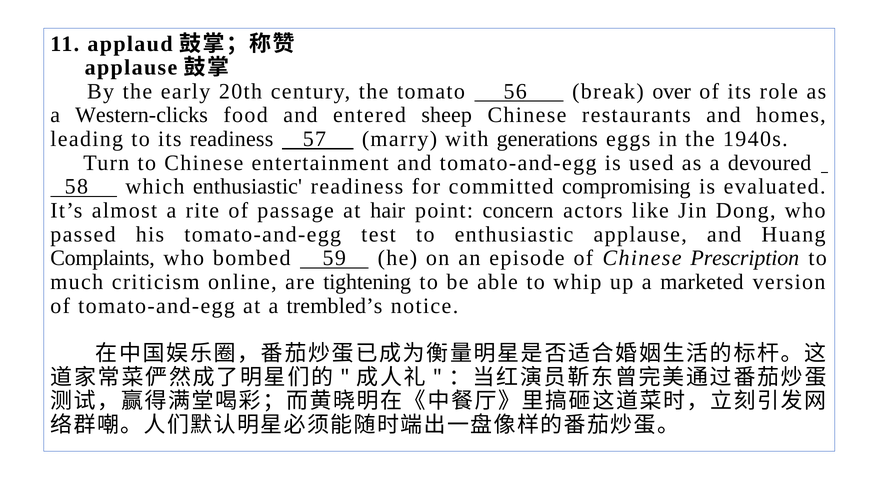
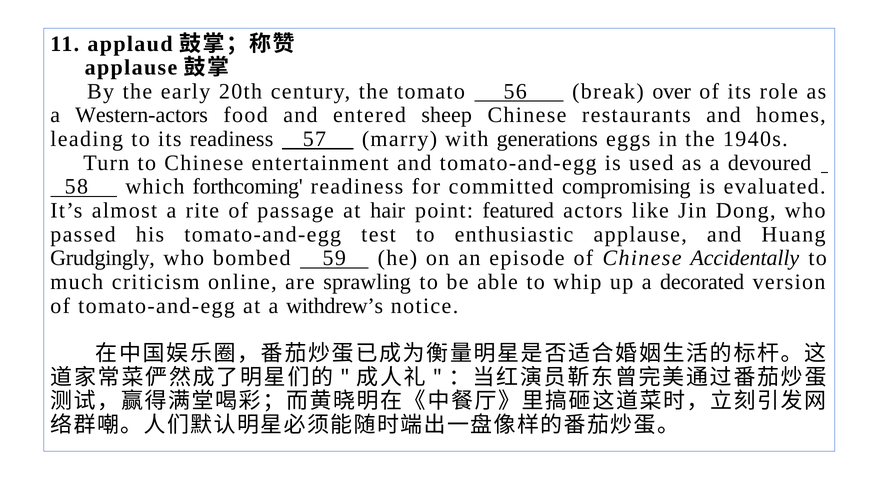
Western-clicks: Western-clicks -> Western-actors
which enthusiastic: enthusiastic -> forthcoming
concern: concern -> featured
Complaints: Complaints -> Grudgingly
Prescription: Prescription -> Accidentally
tightening: tightening -> sprawling
marketed: marketed -> decorated
trembled’s: trembled’s -> withdrew’s
